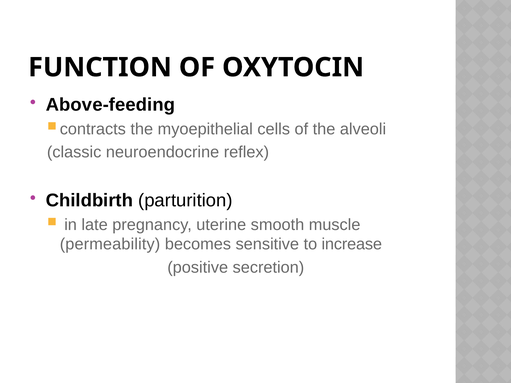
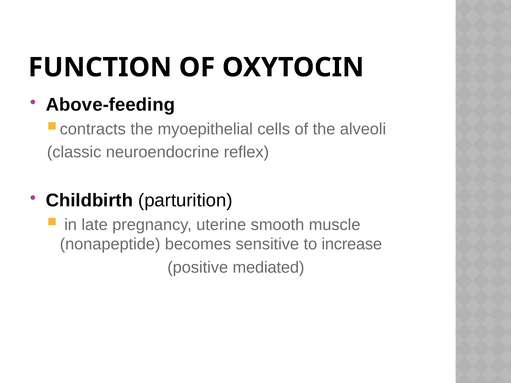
permeability: permeability -> nonapeptide
secretion: secretion -> mediated
